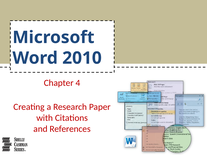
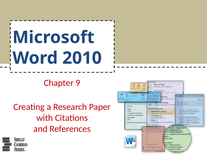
4: 4 -> 9
